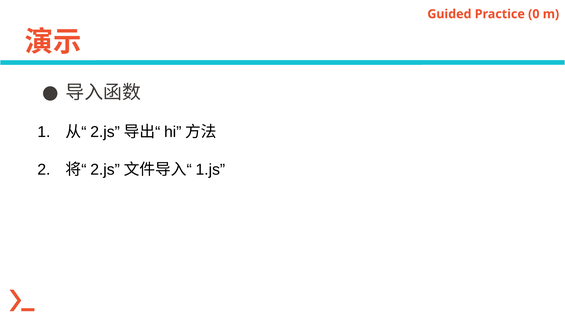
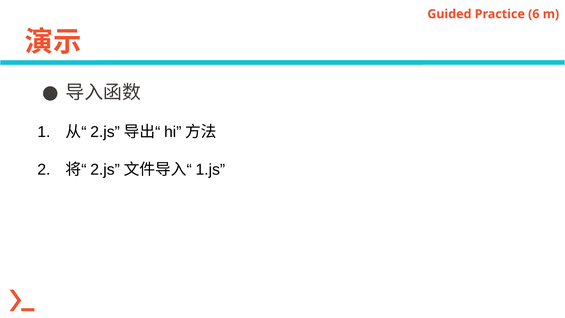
0: 0 -> 6
